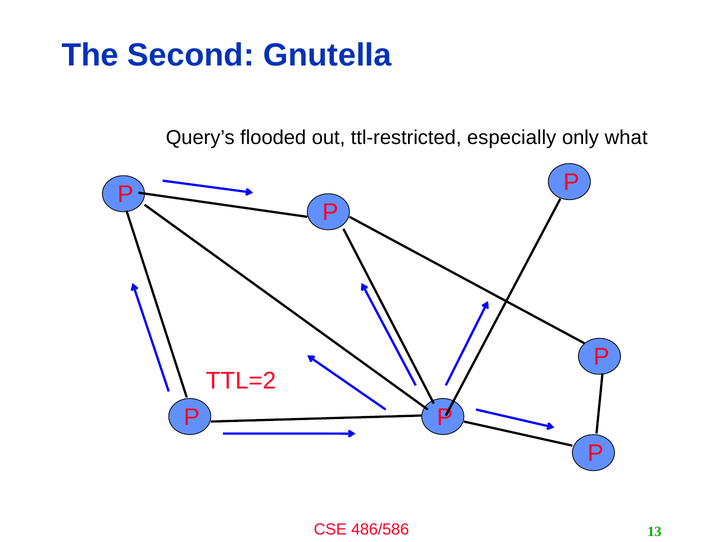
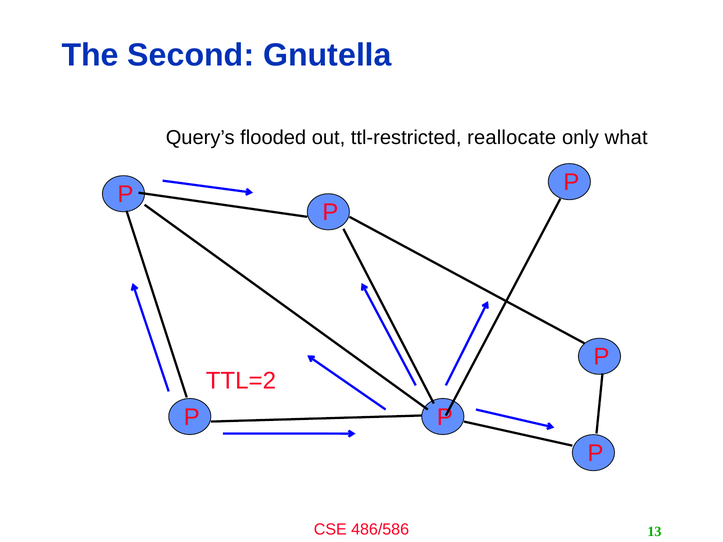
especially: especially -> reallocate
